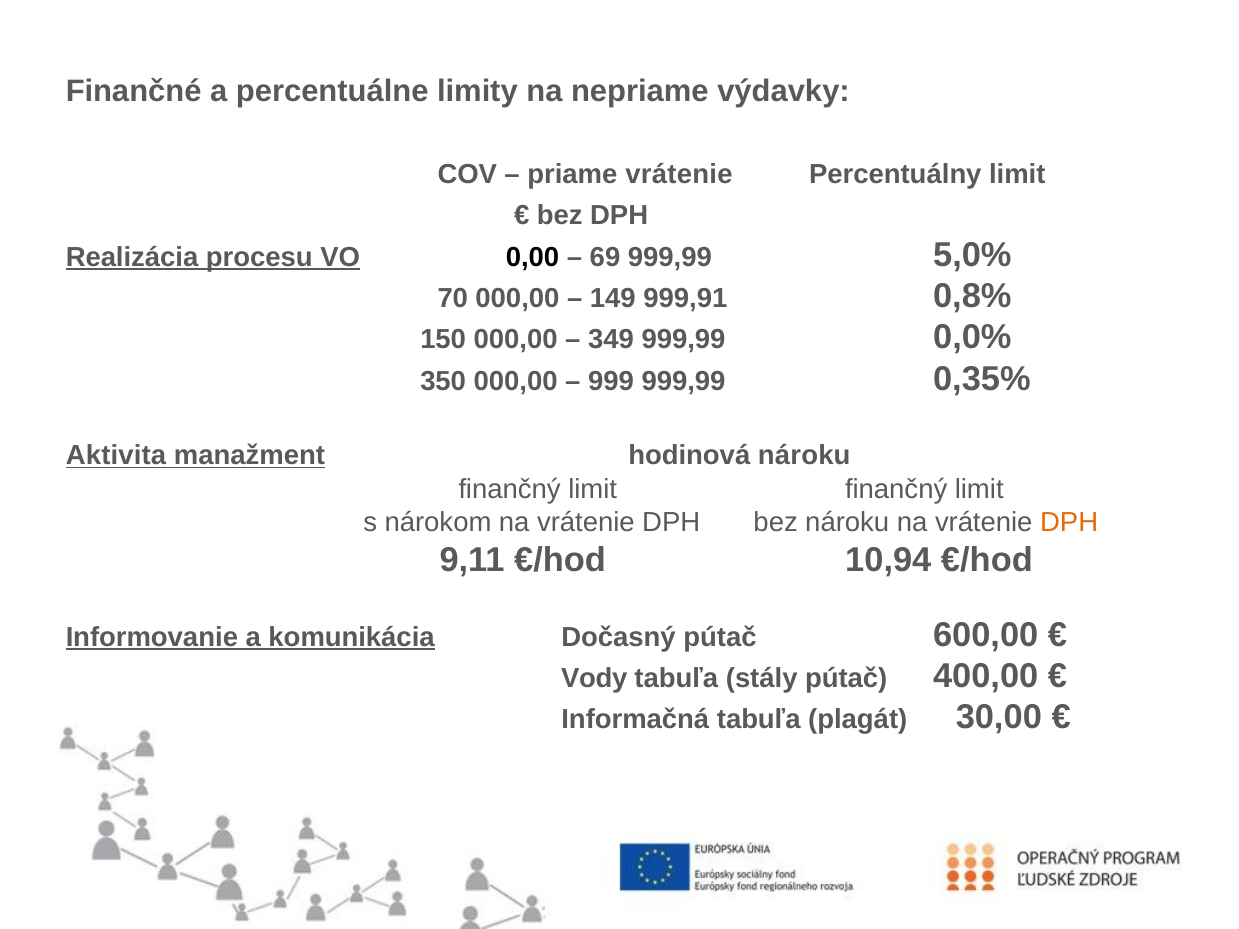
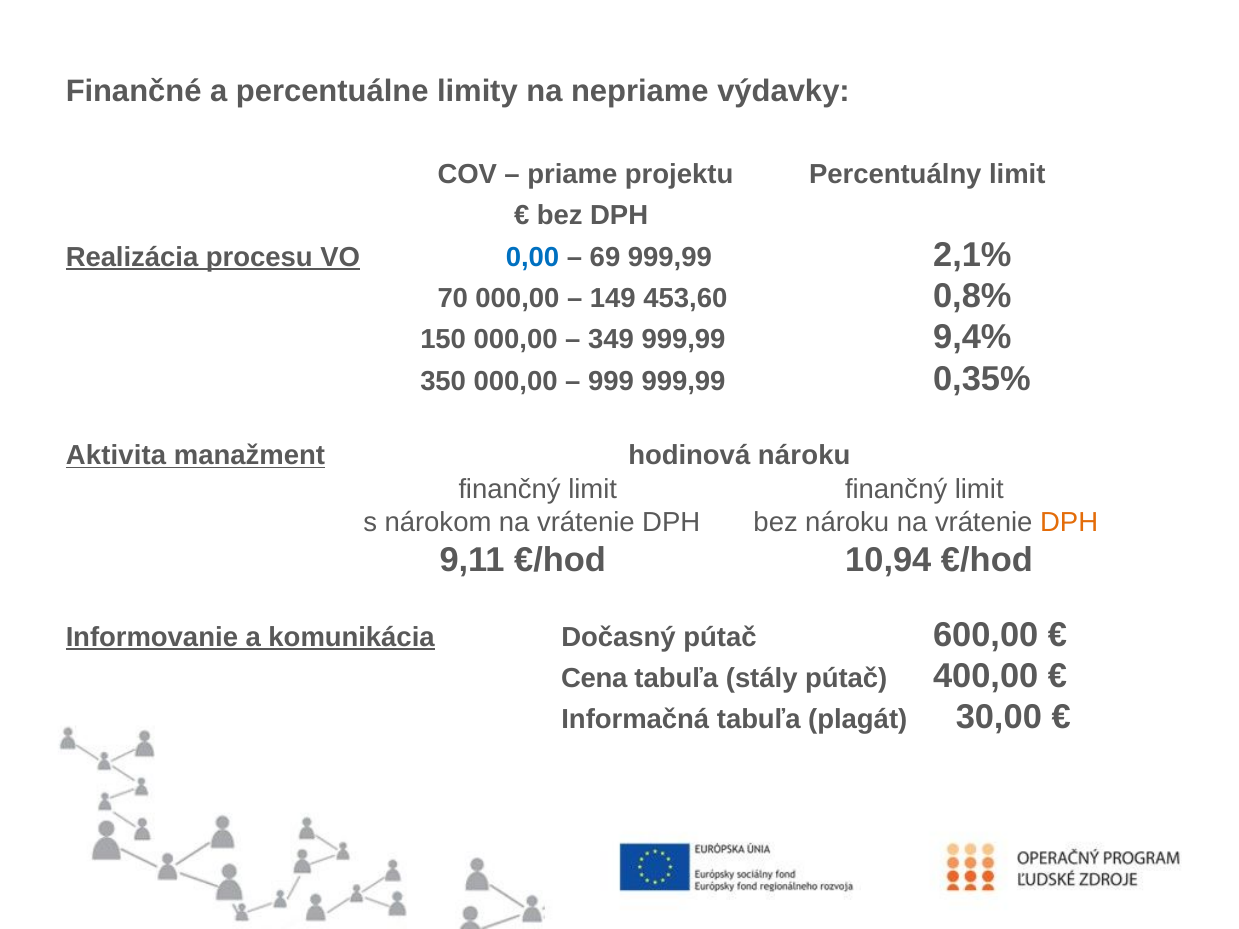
priame vrátenie: vrátenie -> projektu
0,00 colour: black -> blue
5,0%: 5,0% -> 2,1%
999,91: 999,91 -> 453,60
0,0%: 0,0% -> 9,4%
Vody: Vody -> Cena
